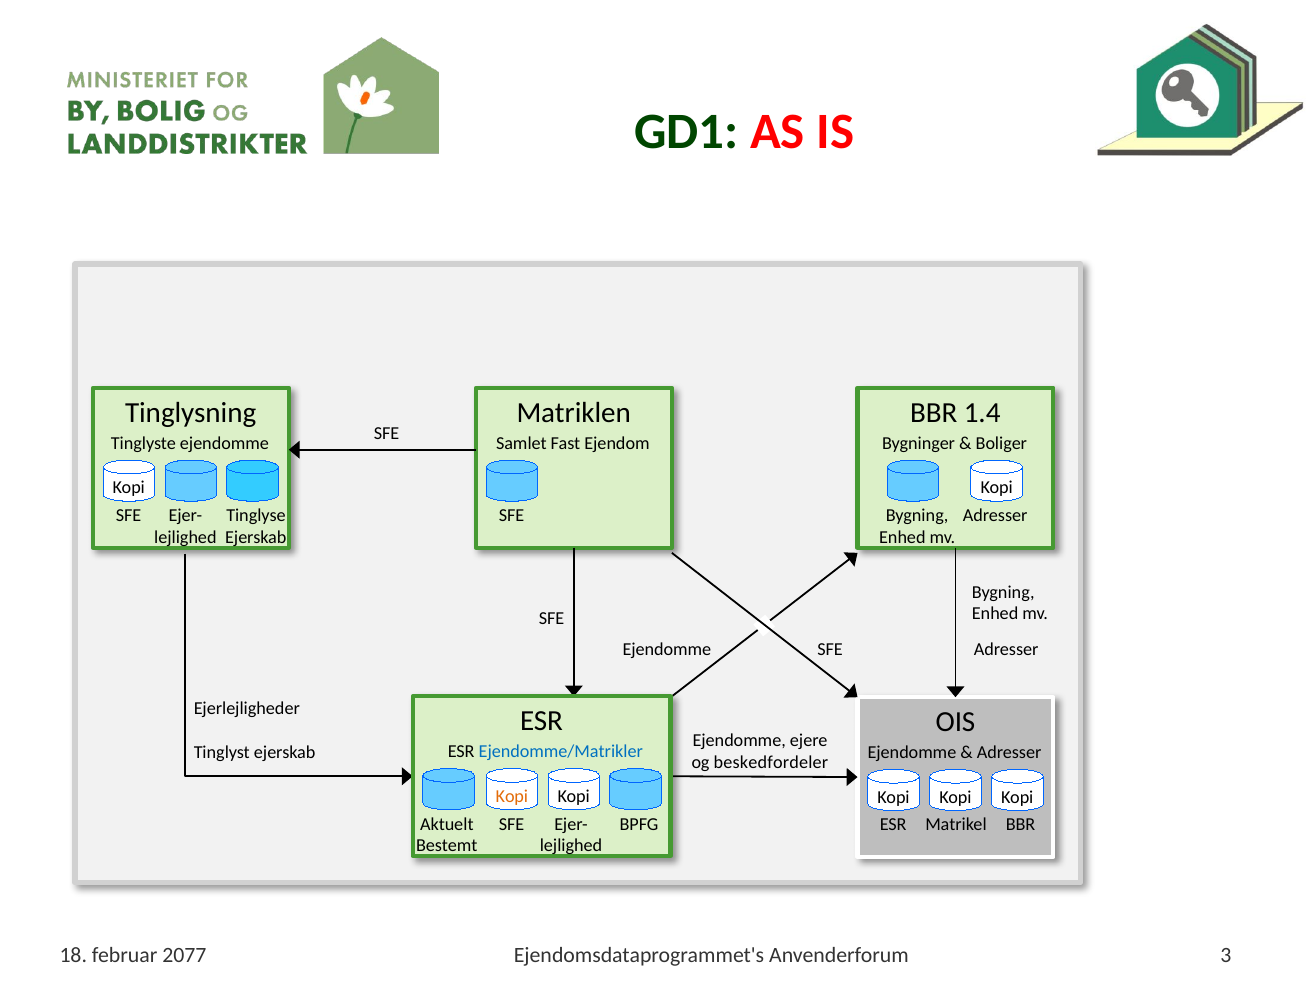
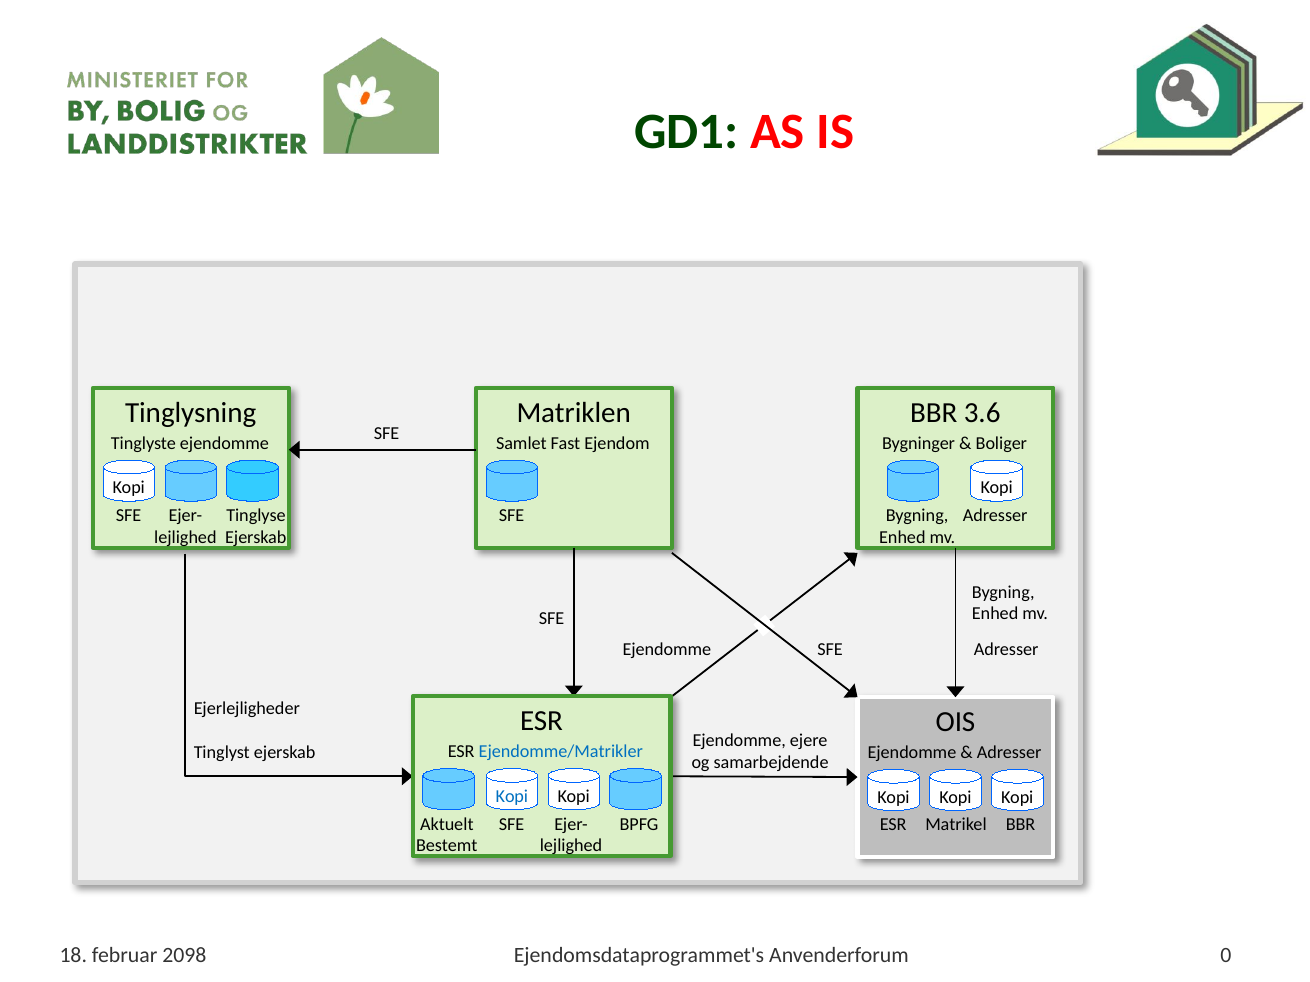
1.4: 1.4 -> 3.6
beskedfordeler: beskedfordeler -> samarbejdende
Kopi at (512, 797) colour: orange -> blue
2077: 2077 -> 2098
3: 3 -> 0
